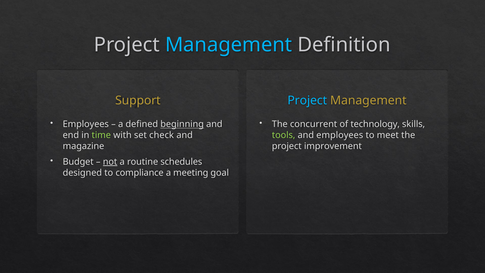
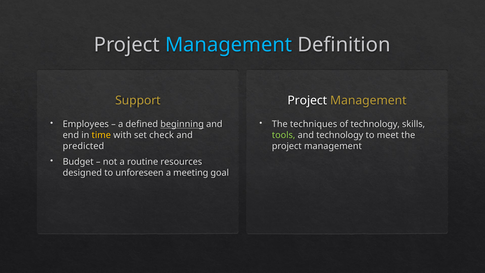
Project at (307, 100) colour: light blue -> white
concurrent: concurrent -> techniques
time colour: light green -> yellow
and employees: employees -> technology
magazine: magazine -> predicted
improvement at (333, 146): improvement -> management
not underline: present -> none
schedules: schedules -> resources
compliance: compliance -> unforeseen
